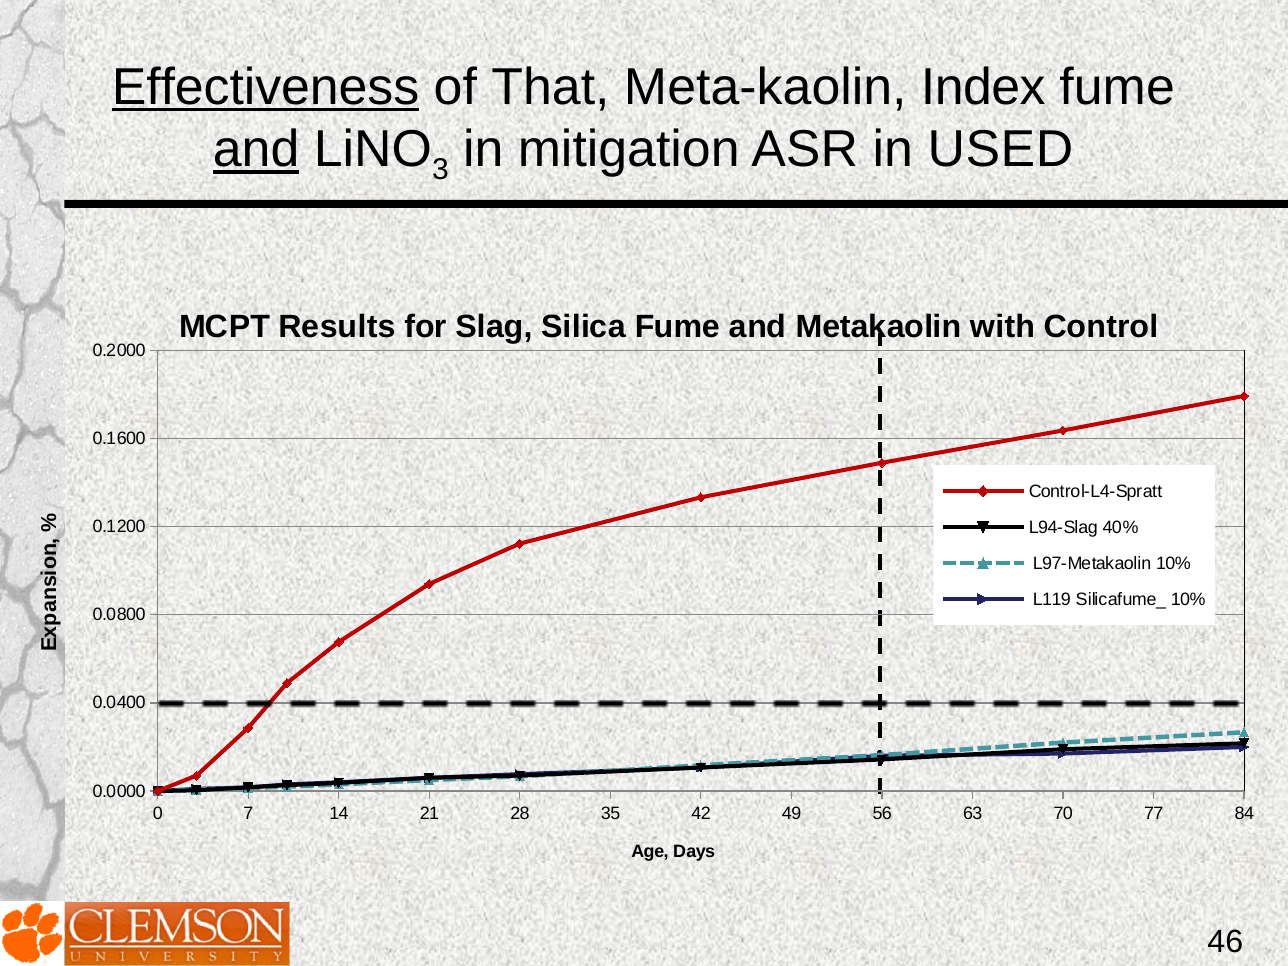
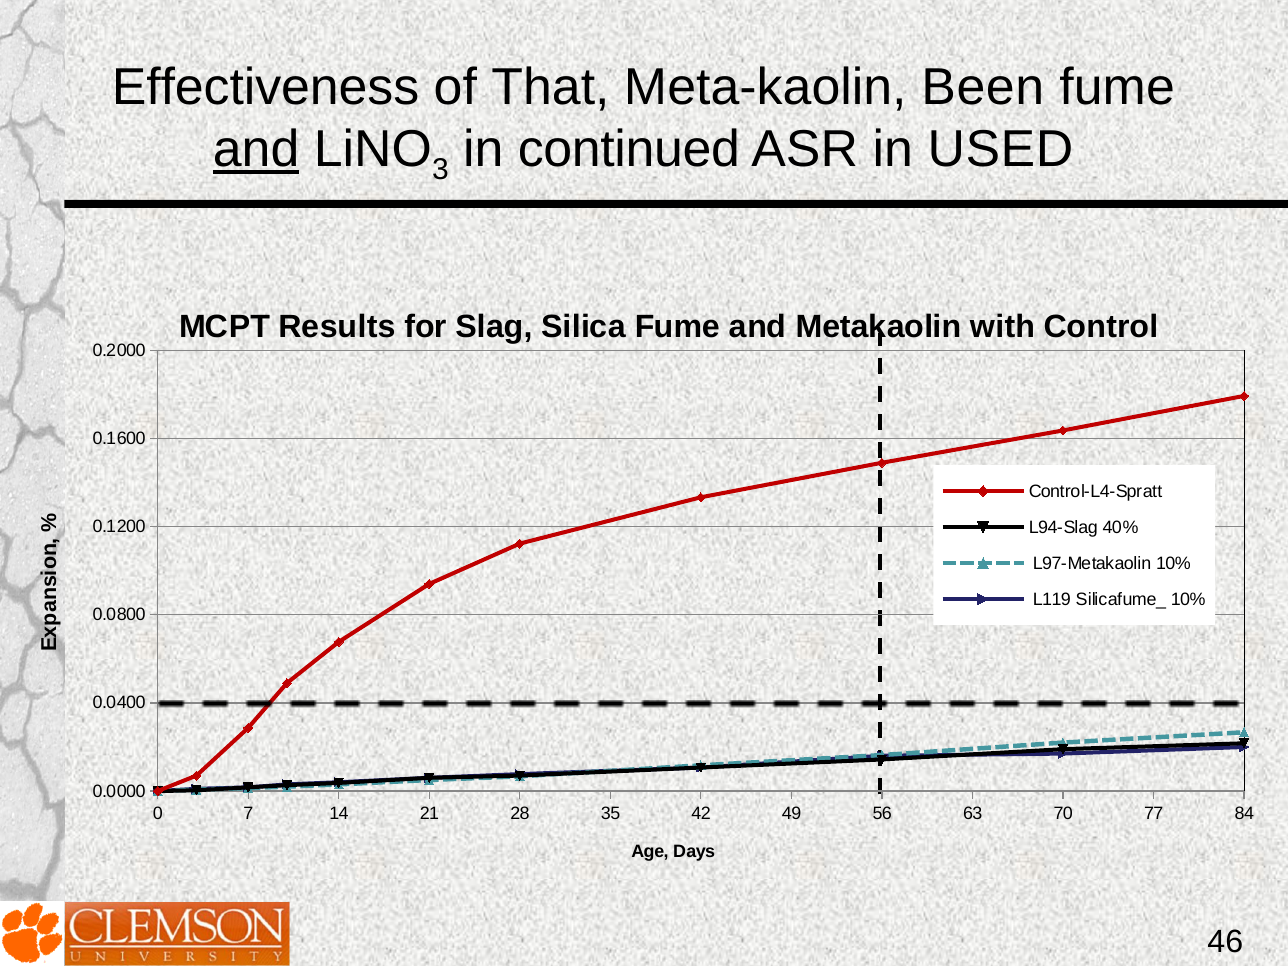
Effectiveness underline: present -> none
Index: Index -> Been
mitigation: mitigation -> continued
